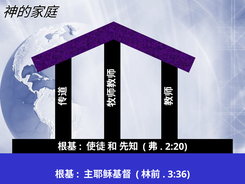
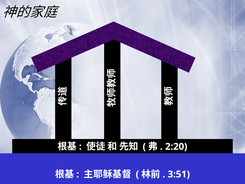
3:36: 3:36 -> 3:51
